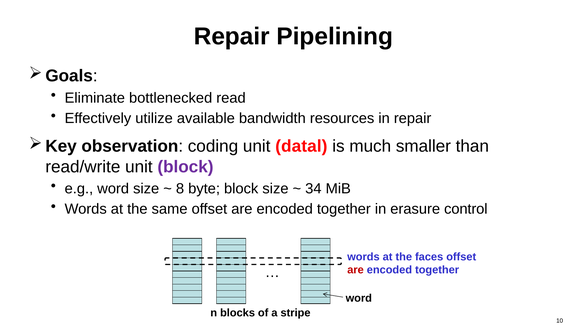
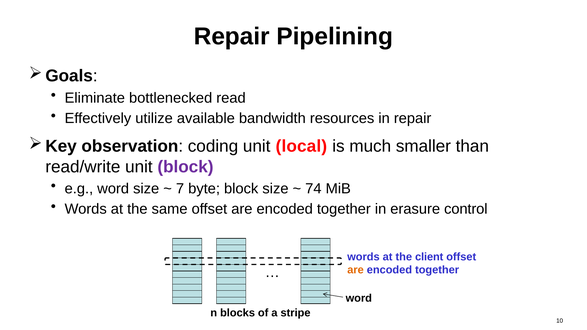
datal: datal -> local
8: 8 -> 7
34: 34 -> 74
faces: faces -> client
are at (356, 270) colour: red -> orange
